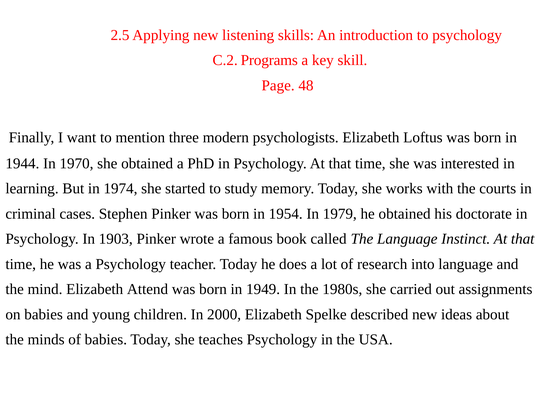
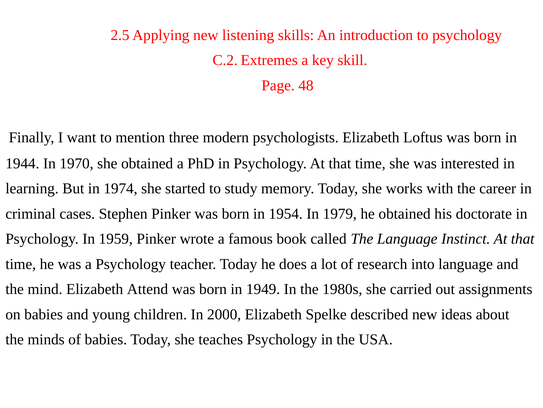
Programs: Programs -> Extremes
courts: courts -> career
1903: 1903 -> 1959
